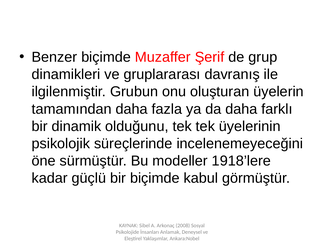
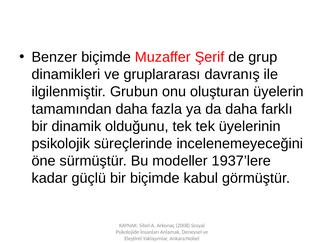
1918’lere: 1918’lere -> 1937’lere
